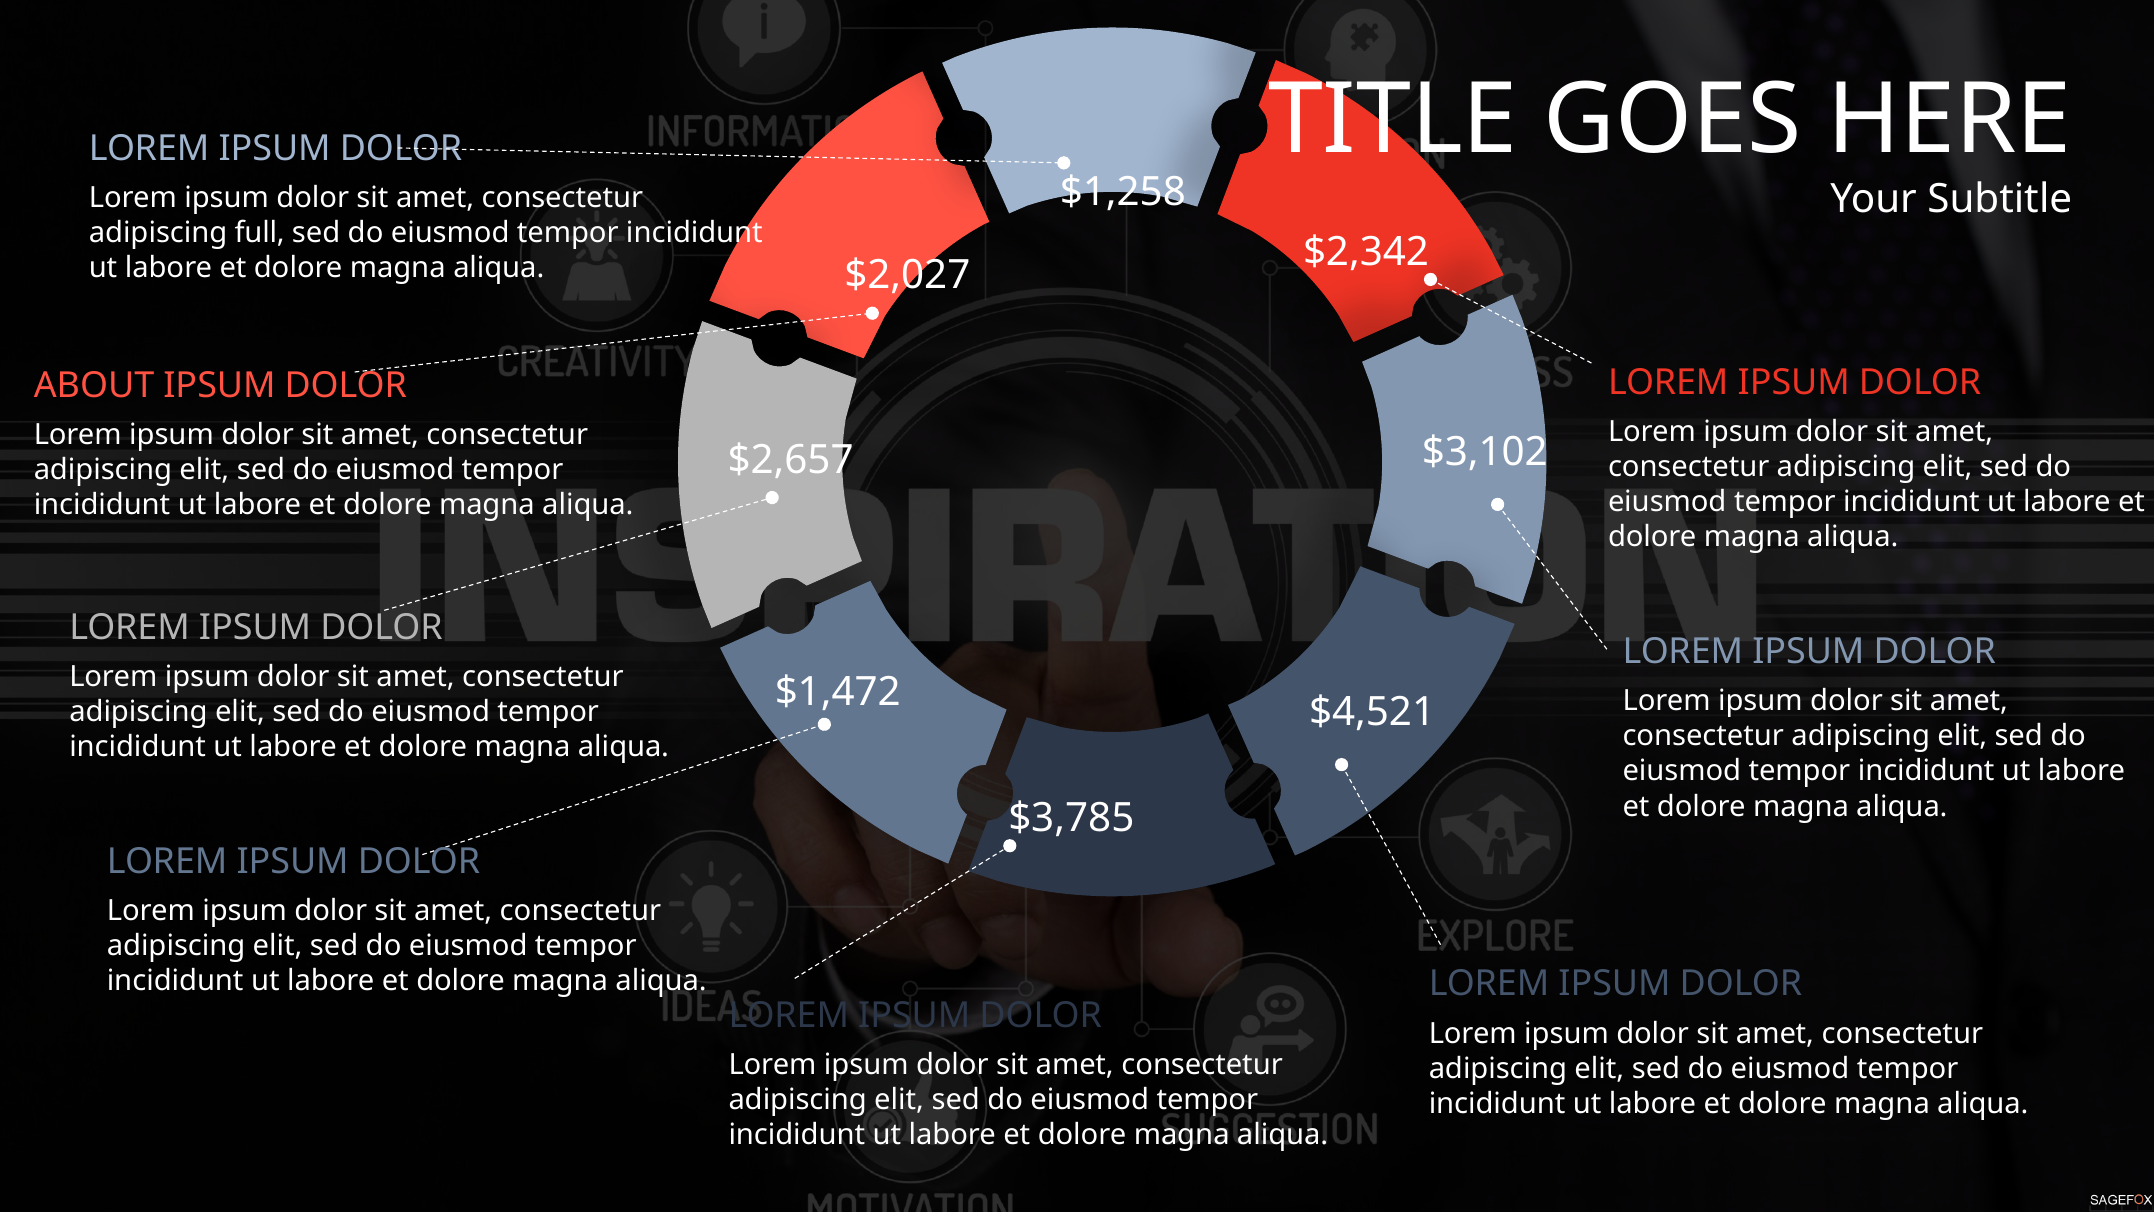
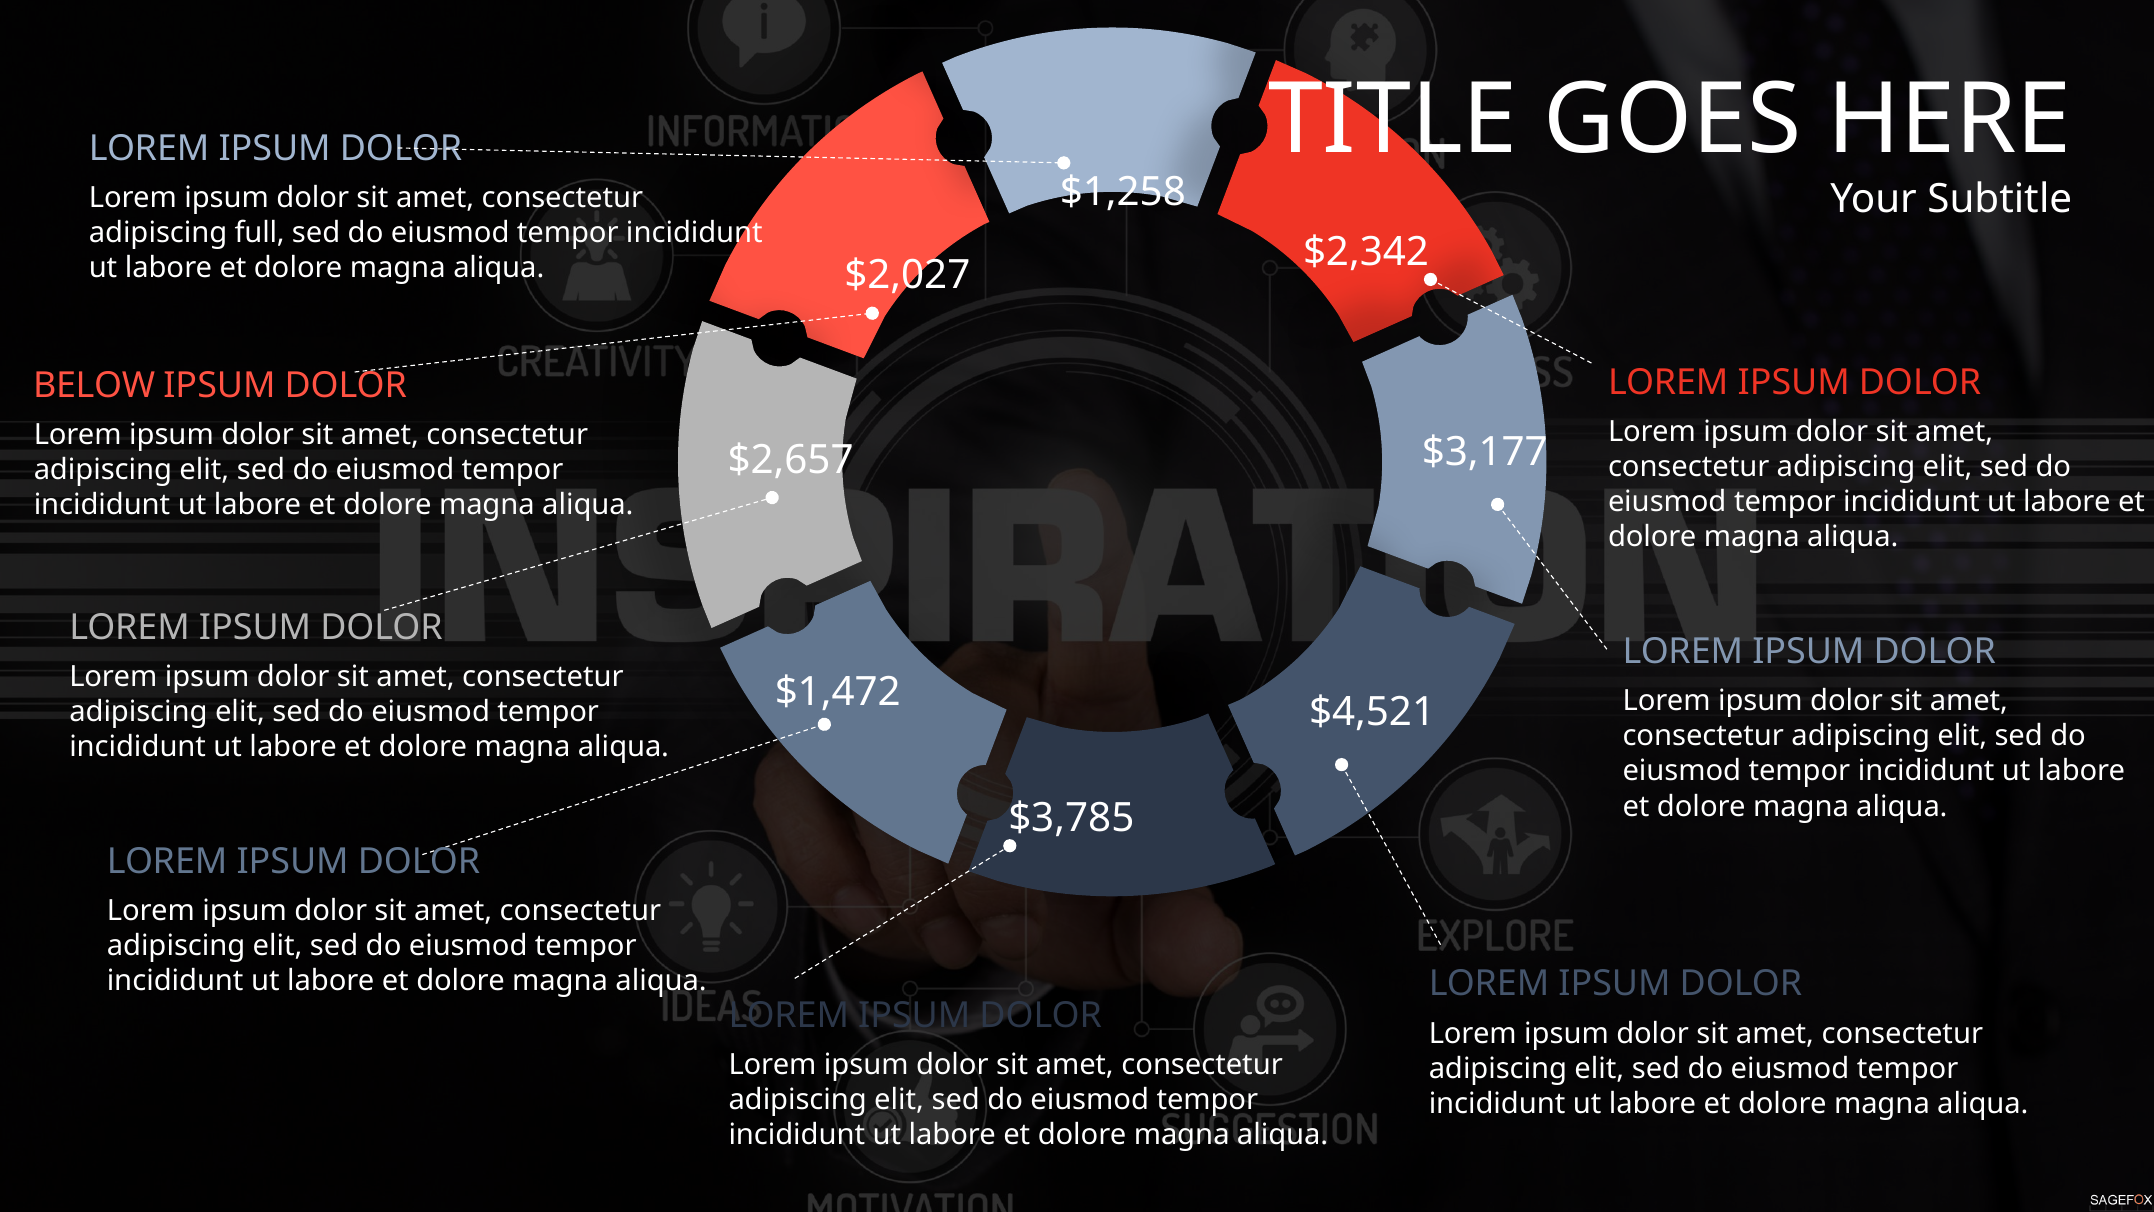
ABOUT: ABOUT -> BELOW
$3,102: $3,102 -> $3,177
